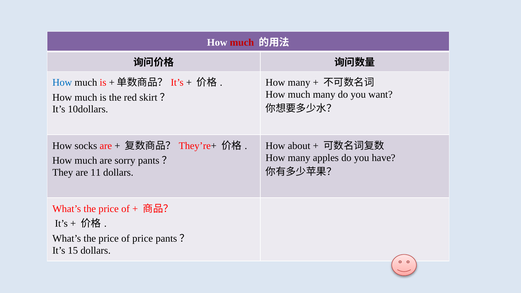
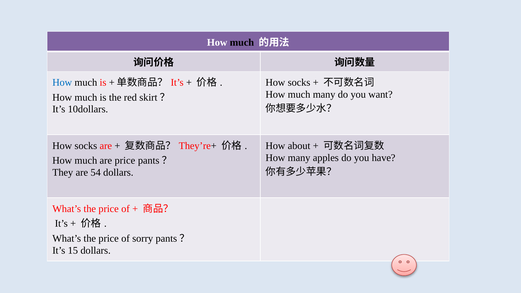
much at (242, 43) colour: red -> black
many at (299, 83): many -> socks
are sorry: sorry -> price
11: 11 -> 54
of price: price -> sorry
